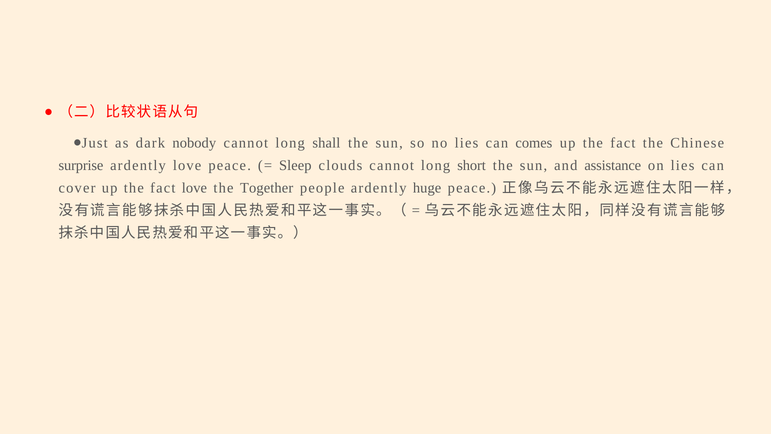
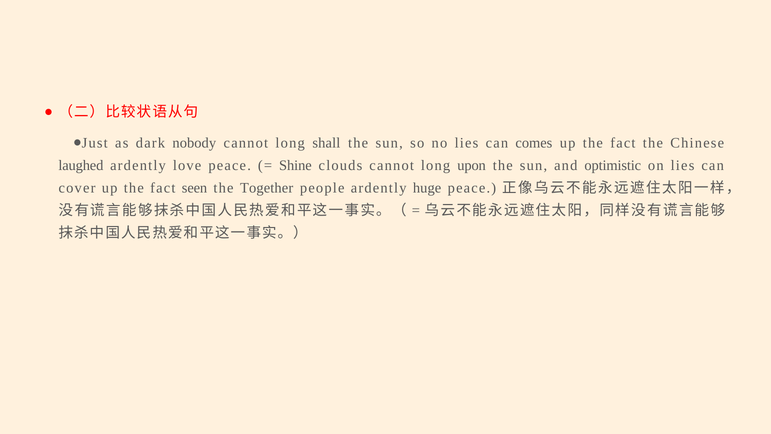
surprise: surprise -> laughed
Sleep: Sleep -> Shine
short: short -> upon
assistance: assistance -> optimistic
fact love: love -> seen
